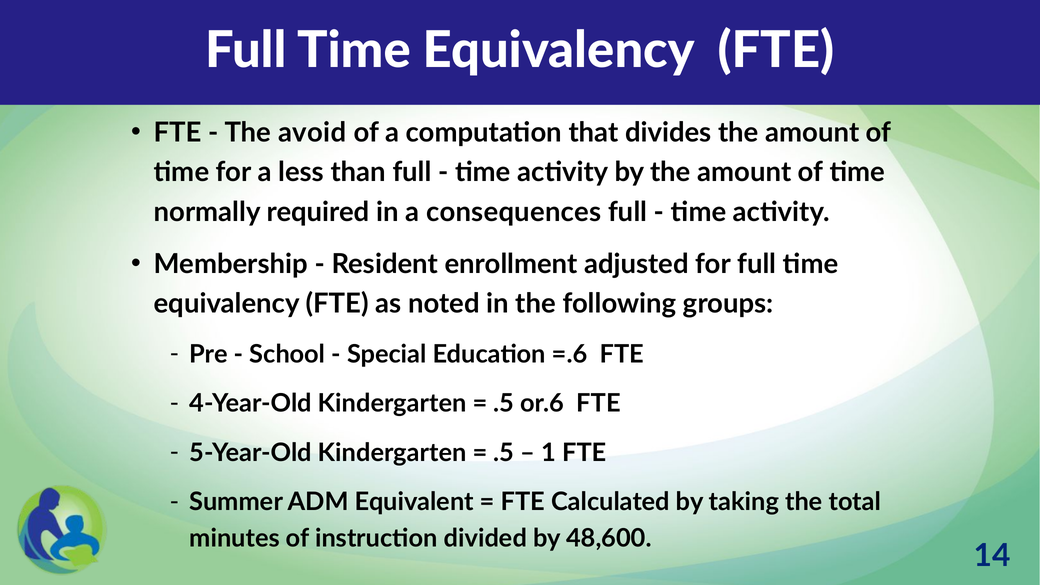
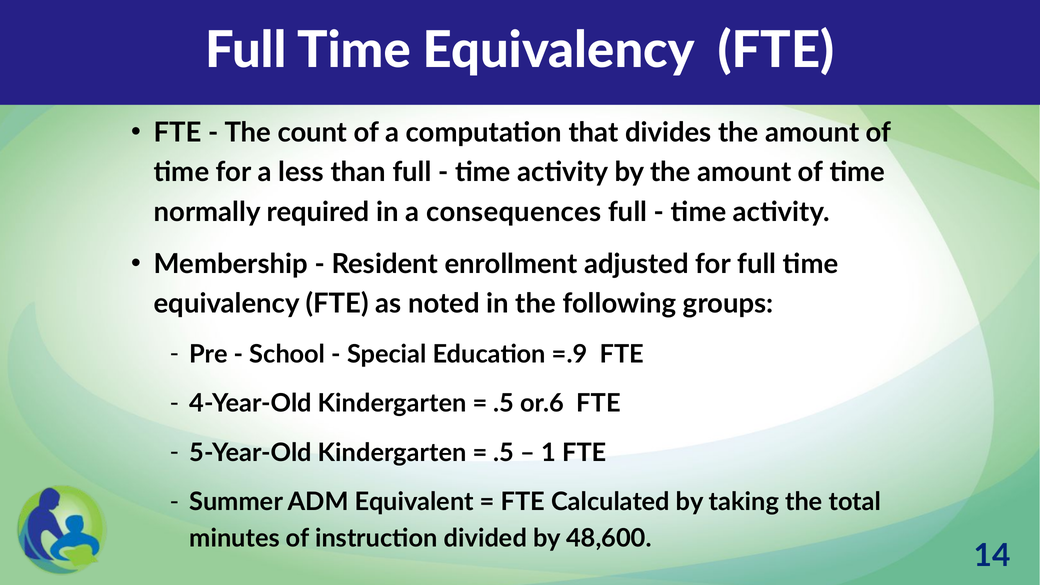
avoid: avoid -> count
=.6: =.6 -> =.9
